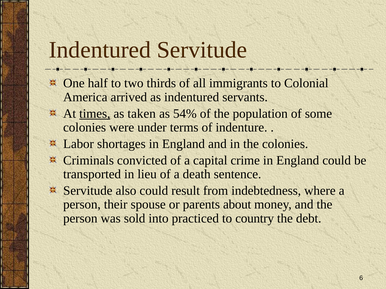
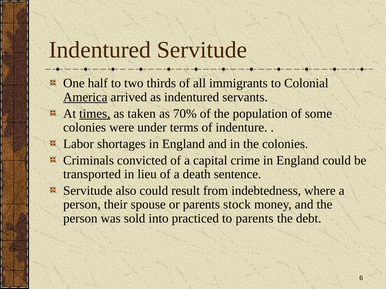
America underline: none -> present
54%: 54% -> 70%
about: about -> stock
to country: country -> parents
